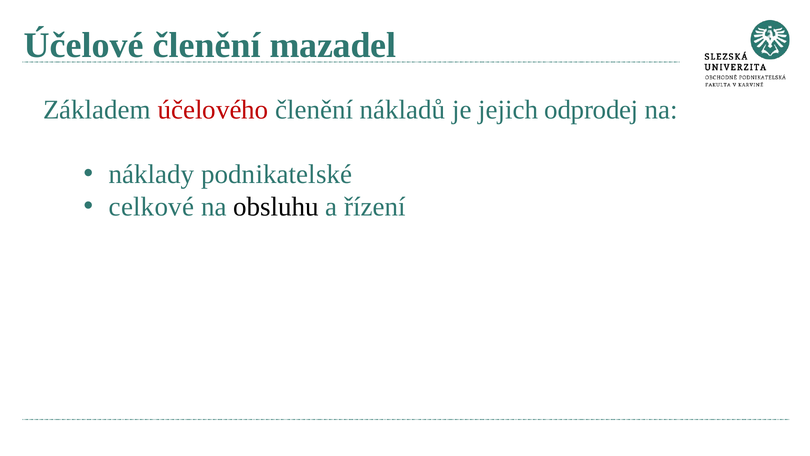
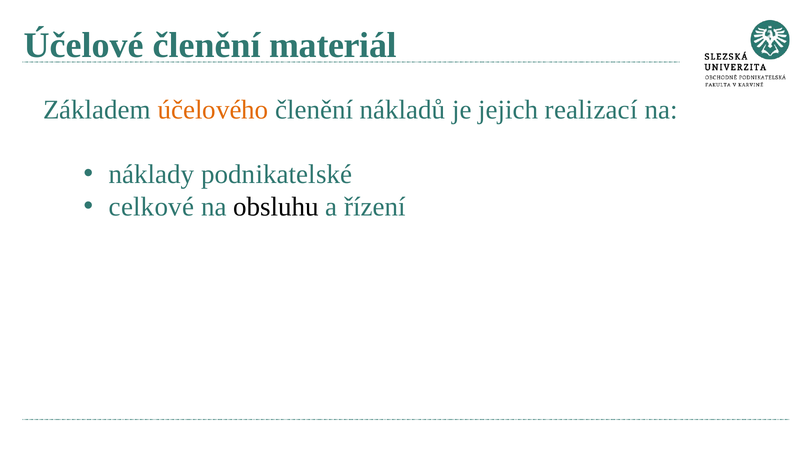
mazadel: mazadel -> materiál
účelového colour: red -> orange
odprodej: odprodej -> realizací
